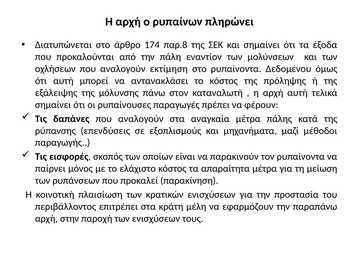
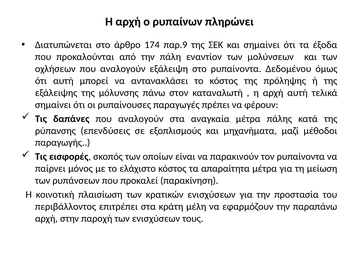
παρ.8: παρ.8 -> παρ.9
εκτίμηση: εκτίμηση -> εξάλειψη
